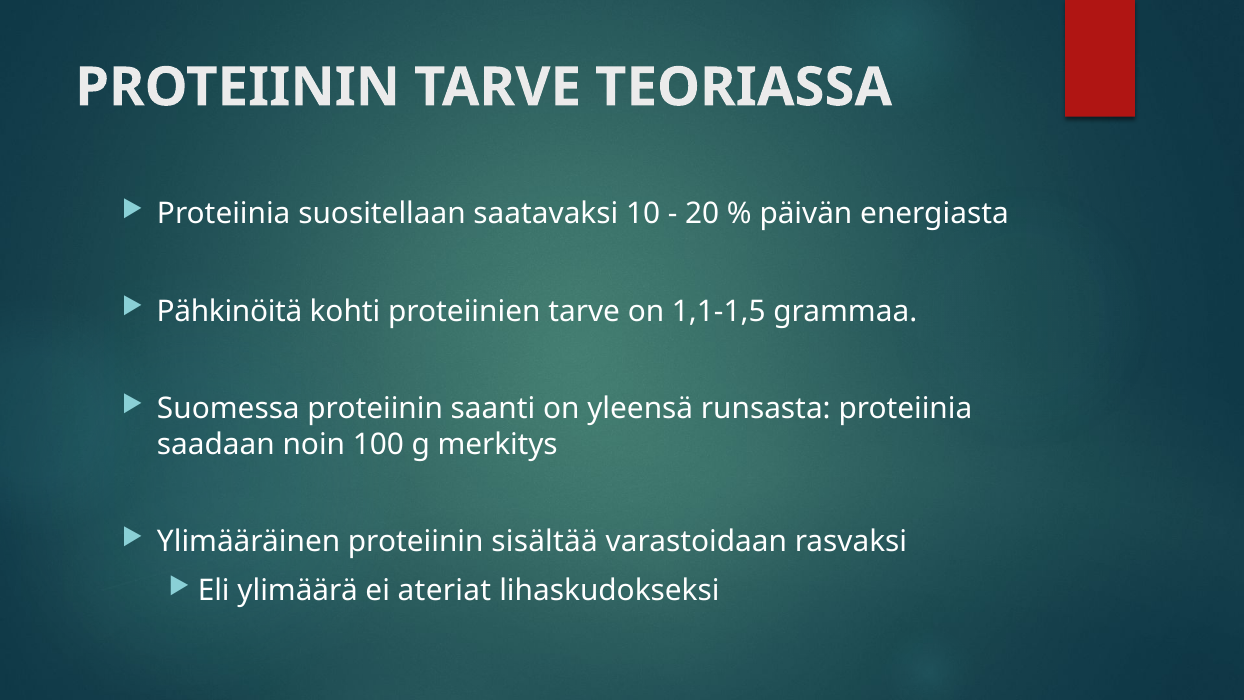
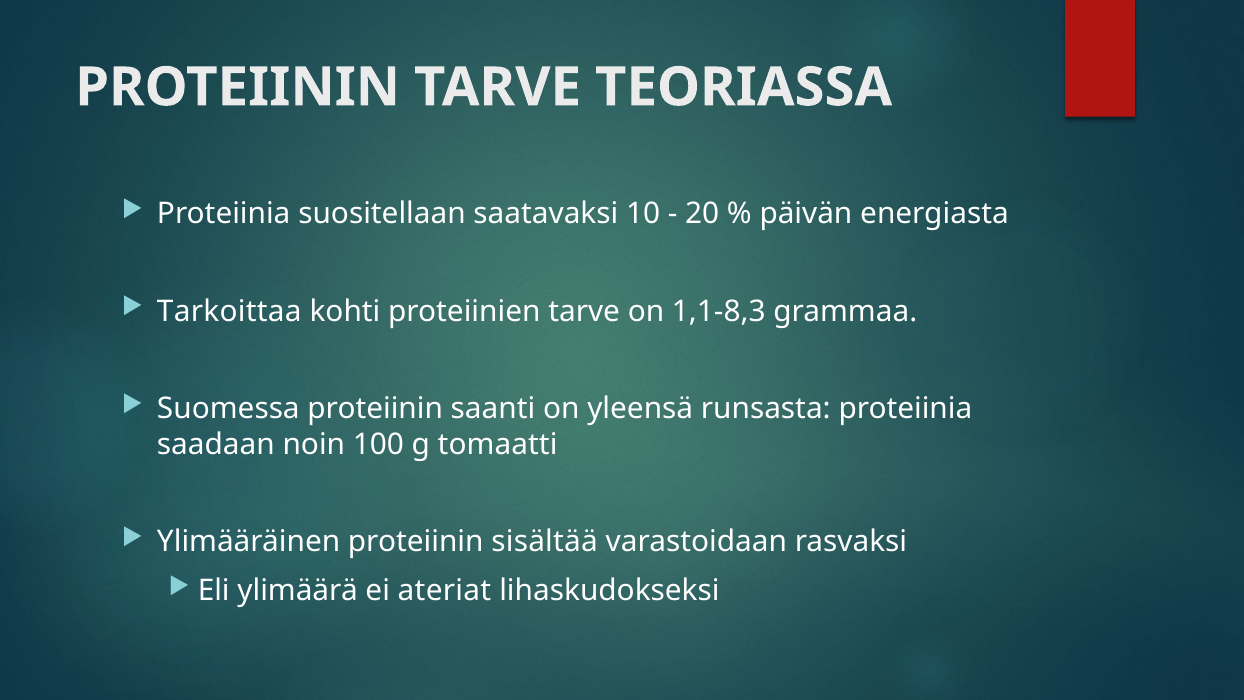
Pähkinöitä: Pähkinöitä -> Tarkoittaa
1,1-1,5: 1,1-1,5 -> 1,1-8,3
merkitys: merkitys -> tomaatti
